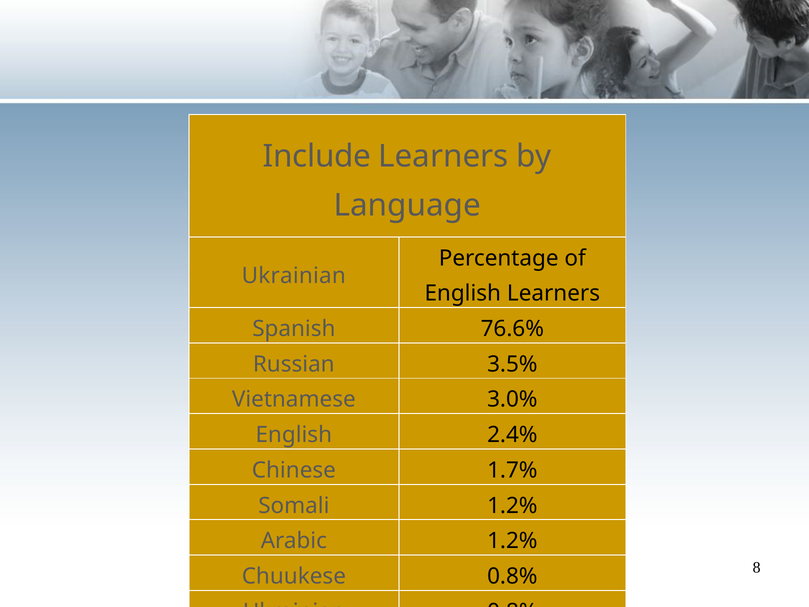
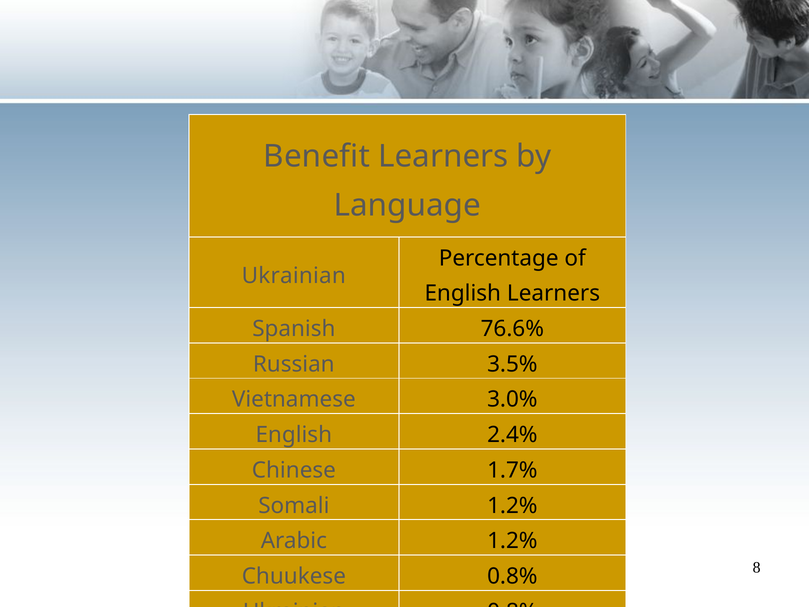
Include: Include -> Benefit
